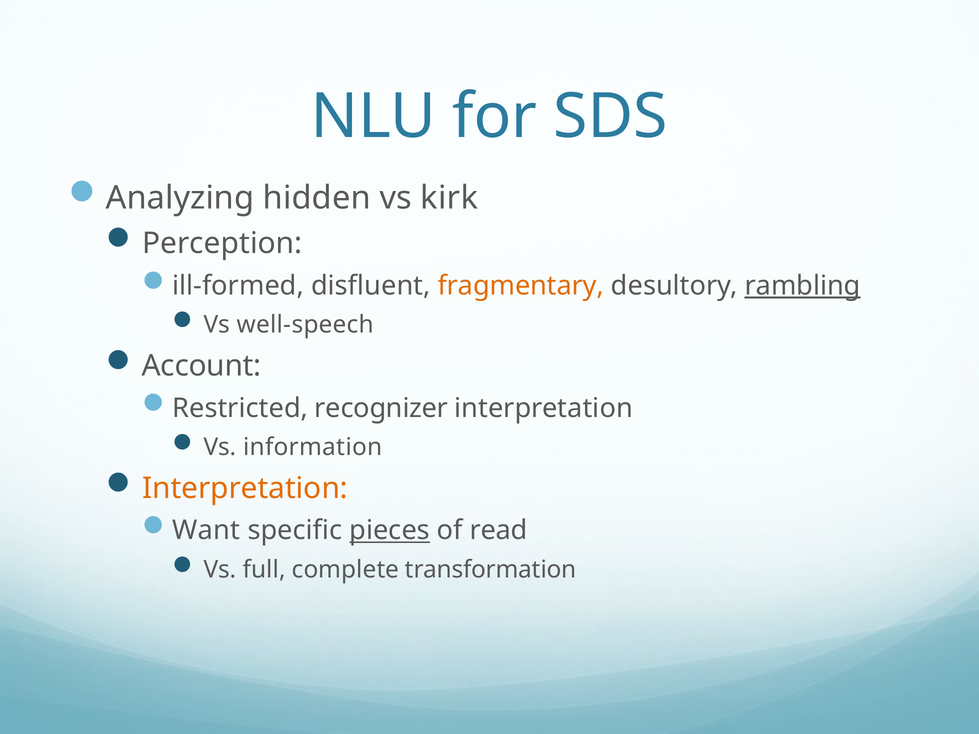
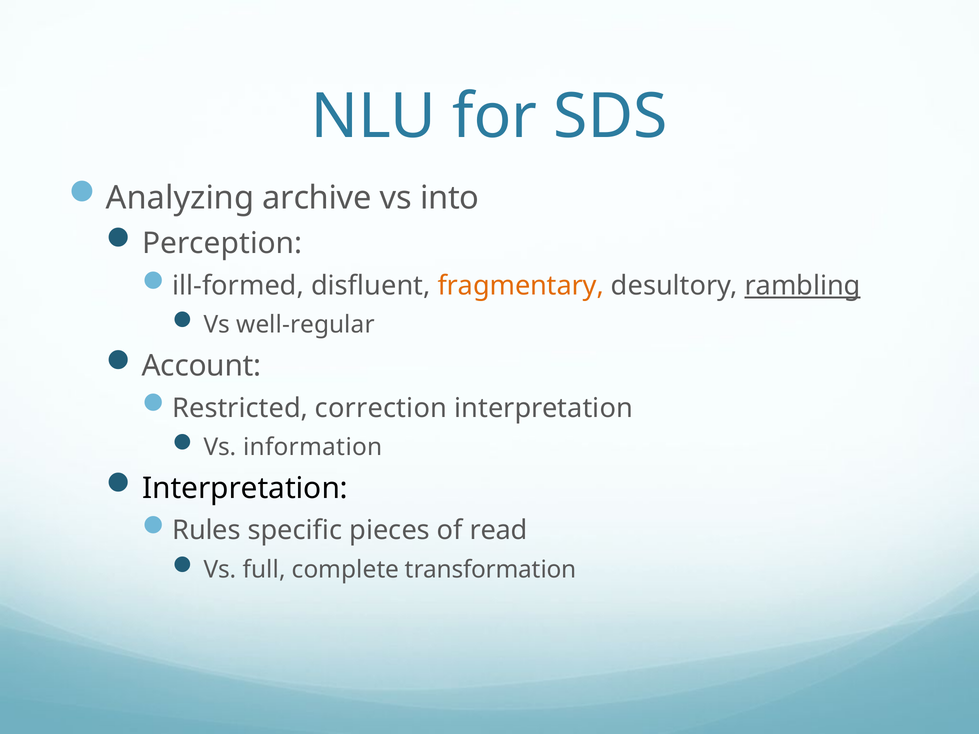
hidden: hidden -> archive
kirk: kirk -> into
well-speech: well-speech -> well-regular
recognizer: recognizer -> correction
Interpretation at (245, 488) colour: orange -> black
Want: Want -> Rules
pieces underline: present -> none
